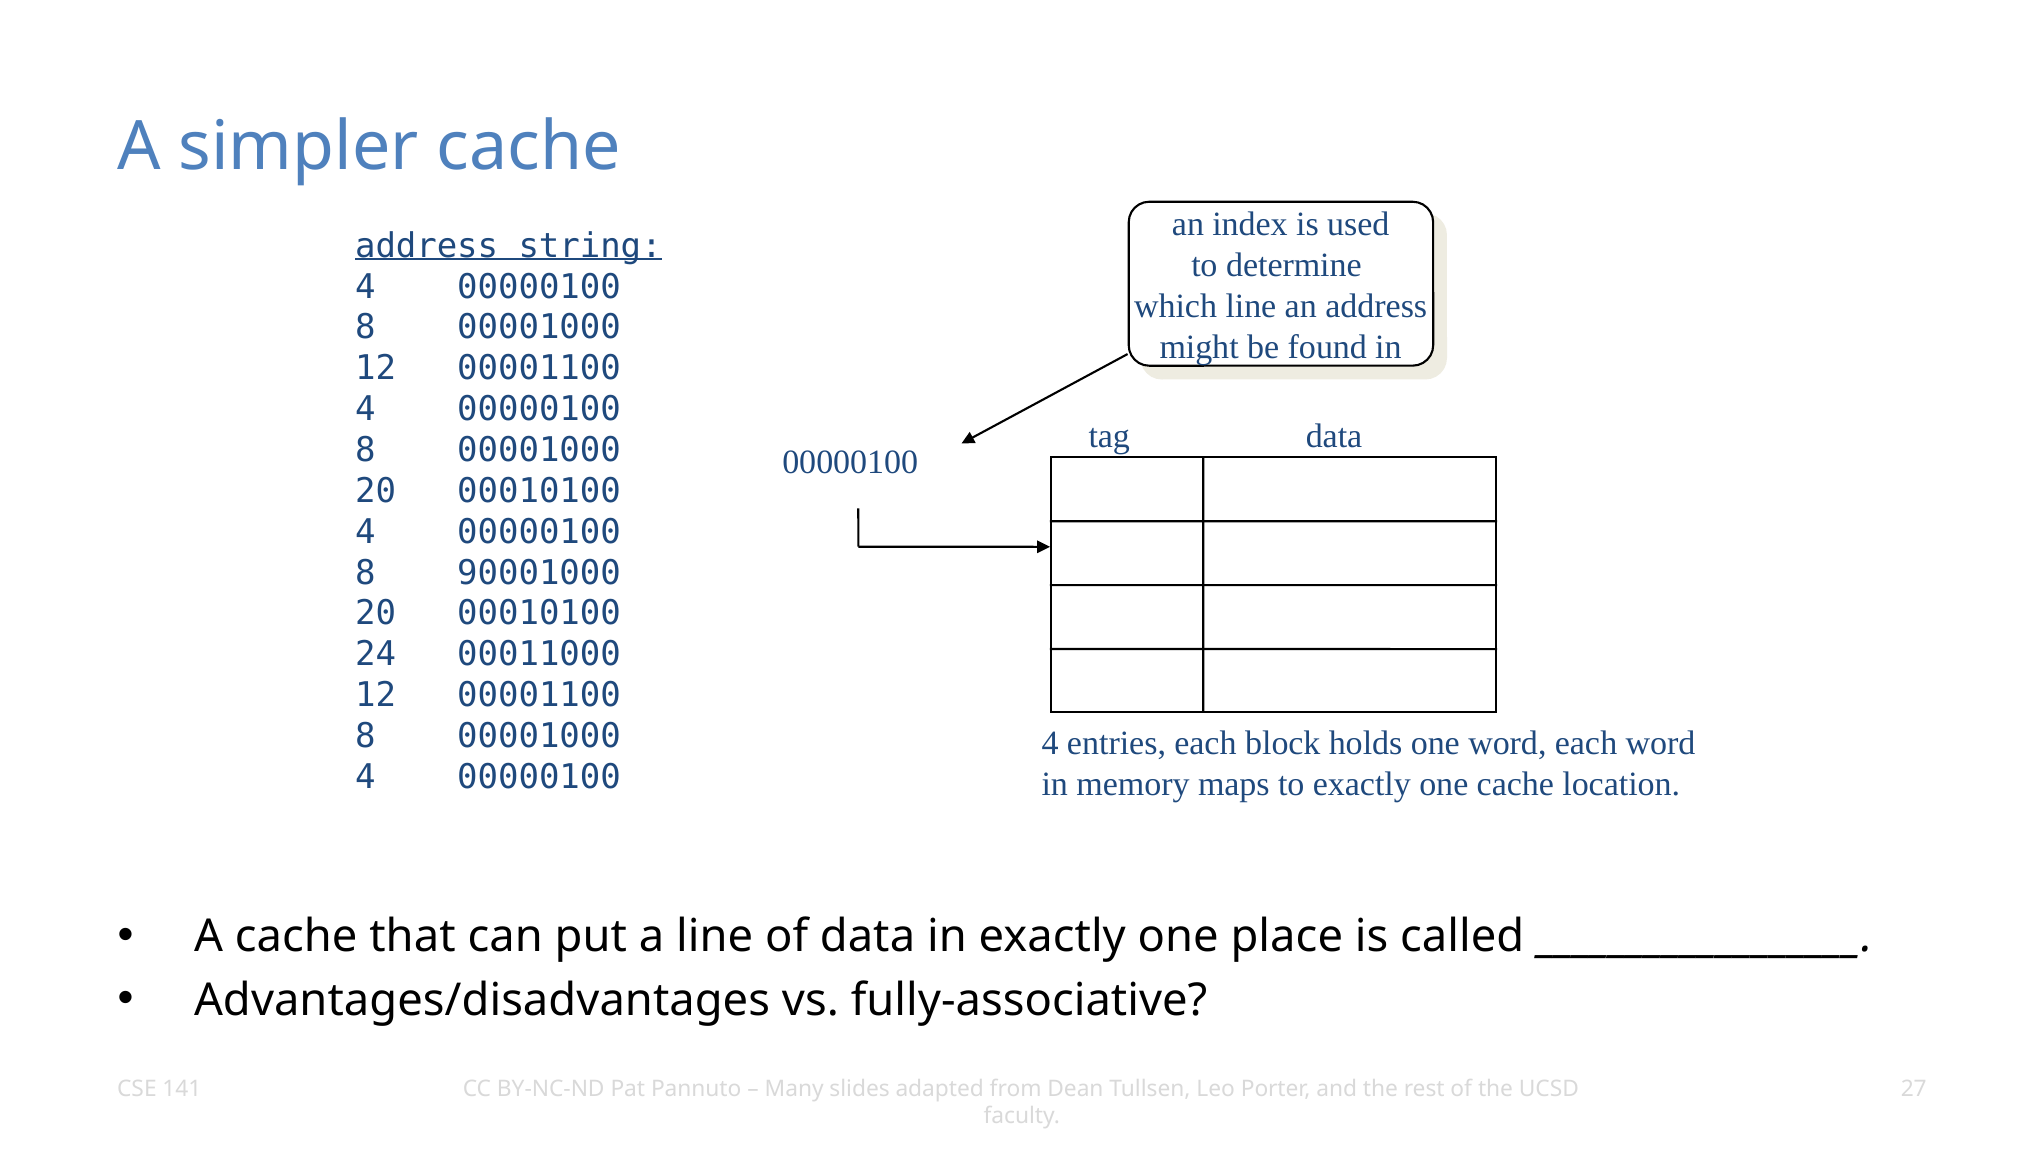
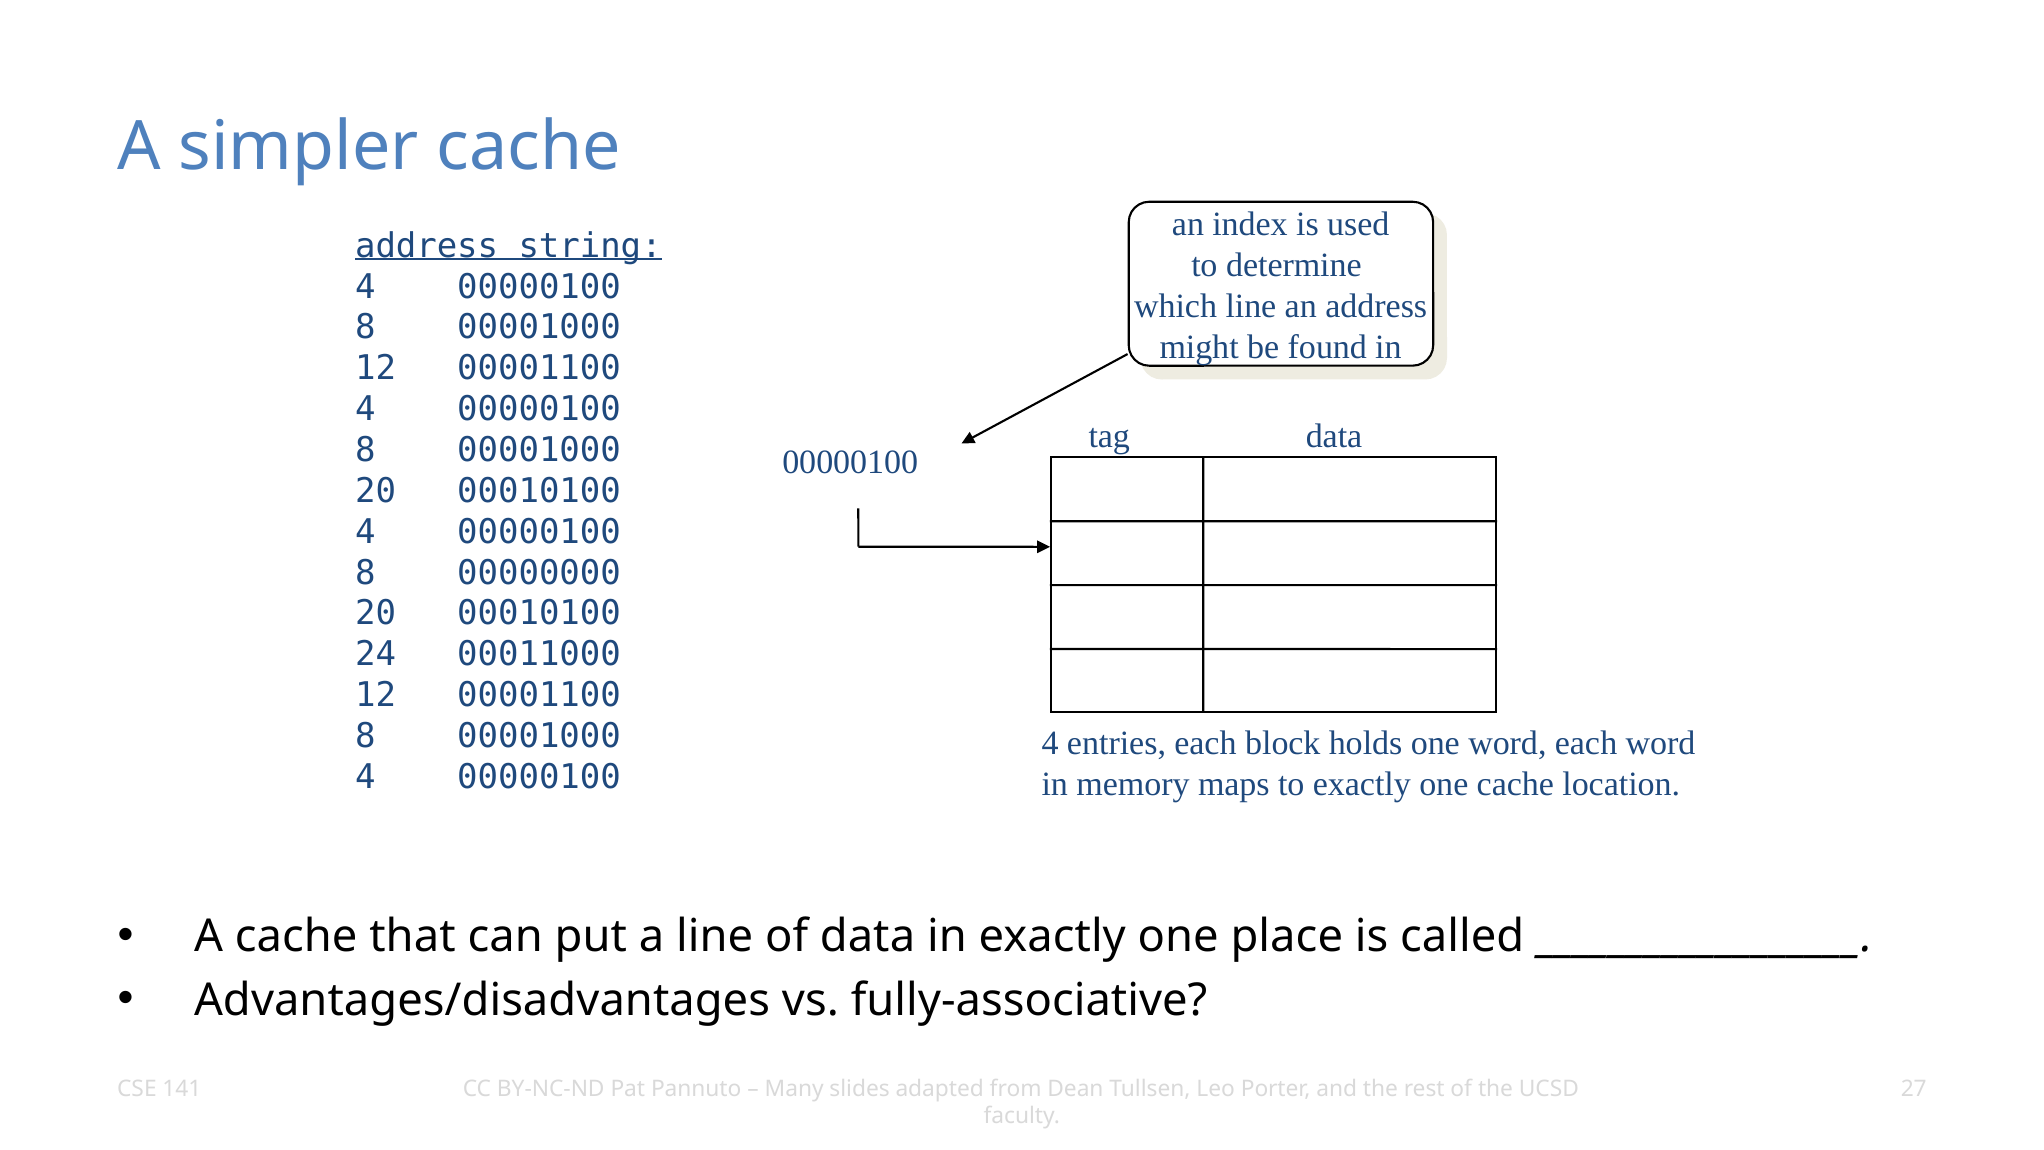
90001000: 90001000 -> 00000000
